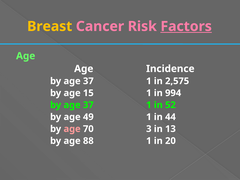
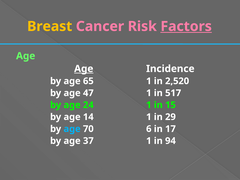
Age at (84, 69) underline: none -> present
37 at (88, 81): 37 -> 65
2,575: 2,575 -> 2,520
15: 15 -> 47
994: 994 -> 517
37 at (88, 105): 37 -> 24
52: 52 -> 15
49: 49 -> 14
44: 44 -> 29
age at (72, 129) colour: pink -> light blue
3: 3 -> 6
13: 13 -> 17
88: 88 -> 37
20: 20 -> 94
